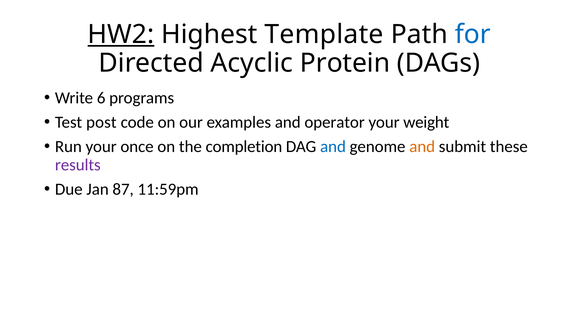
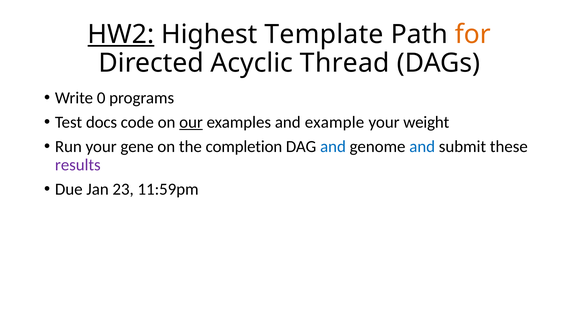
for colour: blue -> orange
Protein: Protein -> Thread
6: 6 -> 0
post: post -> docs
our underline: none -> present
operator: operator -> example
once: once -> gene
and at (422, 146) colour: orange -> blue
87: 87 -> 23
